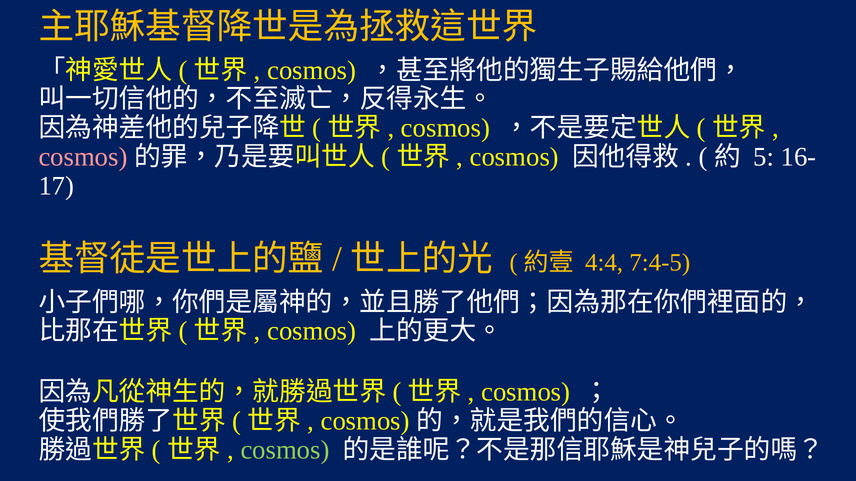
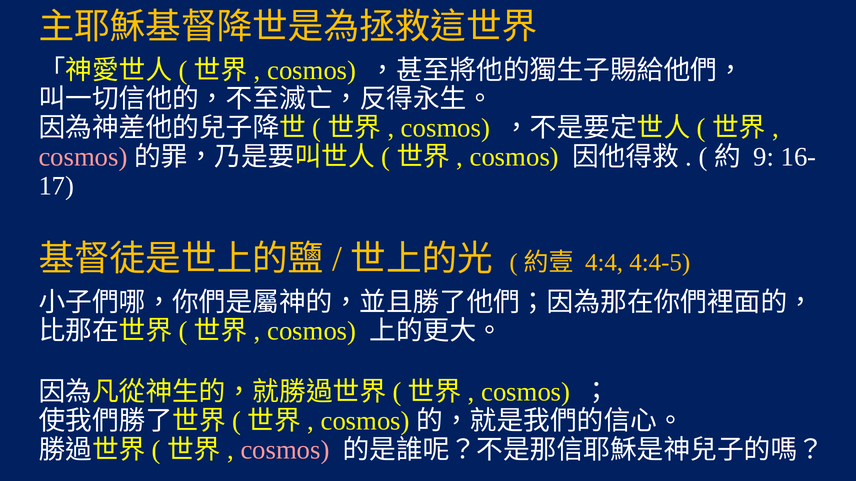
5: 5 -> 9
7:4-5: 7:4-5 -> 4:4-5
cosmos at (285, 450) colour: light green -> pink
